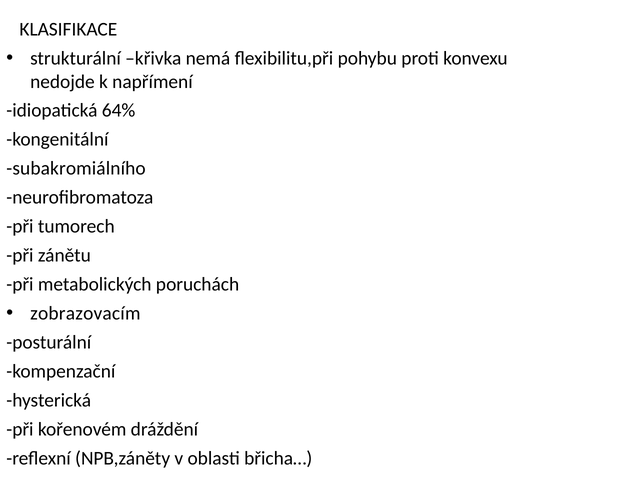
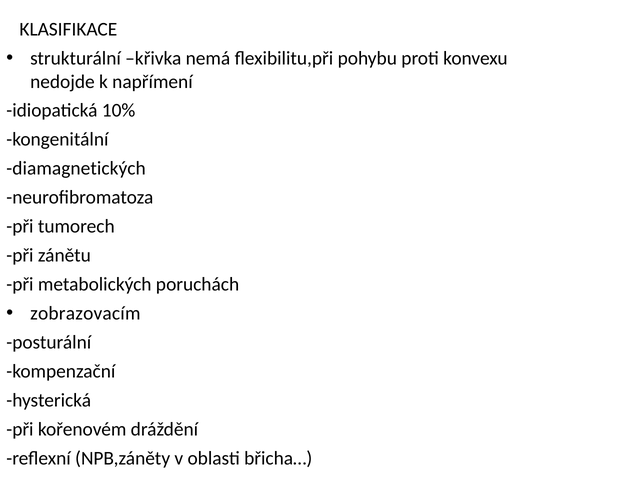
64%: 64% -> 10%
subakromiálního: subakromiálního -> diamagnetických
